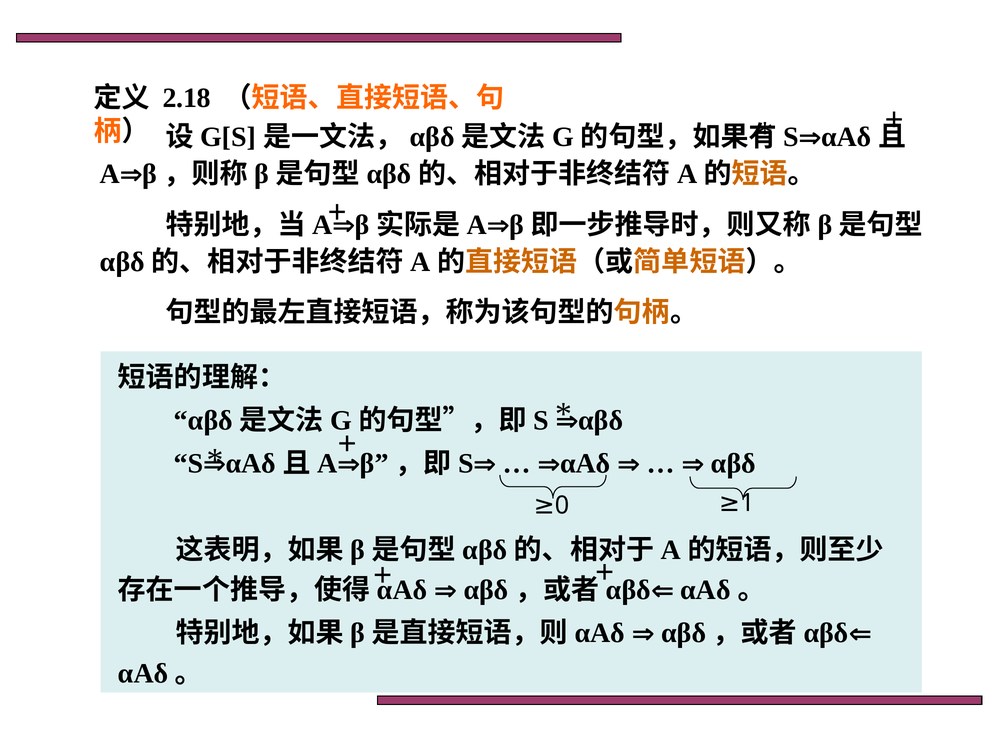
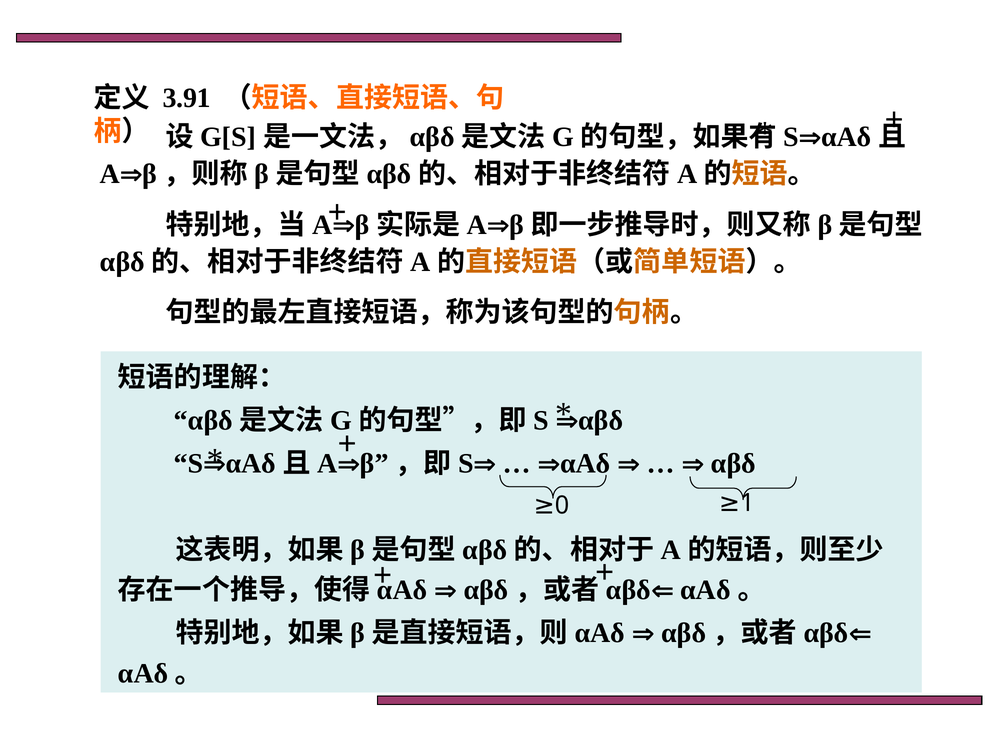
2.18: 2.18 -> 3.91
